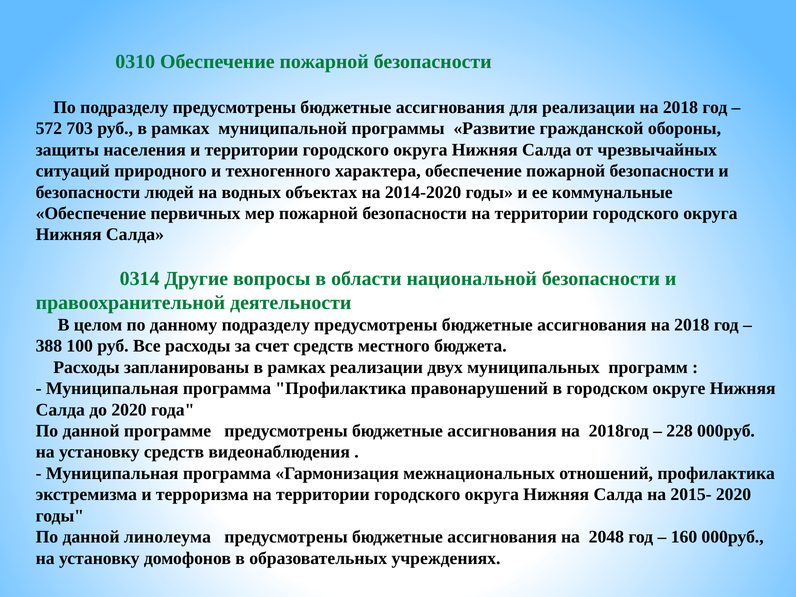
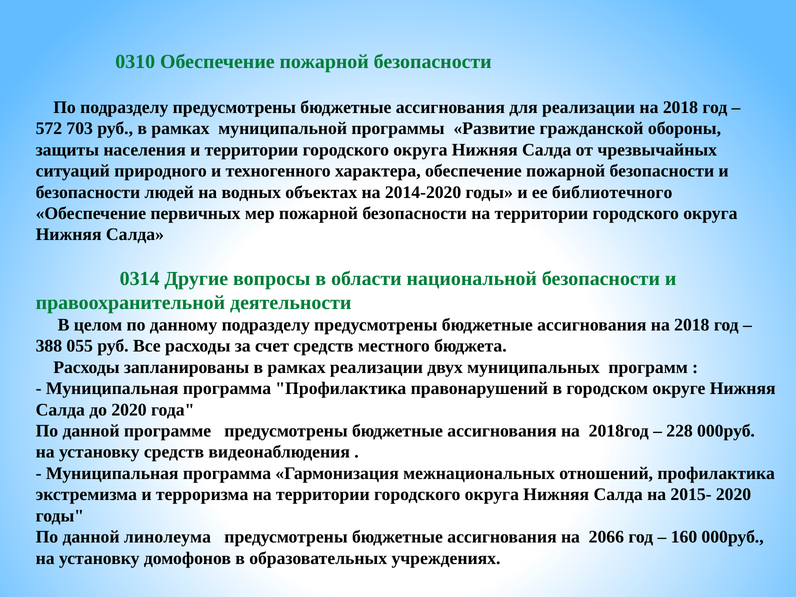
коммунальные: коммунальные -> библиотечного
100: 100 -> 055
2048: 2048 -> 2066
